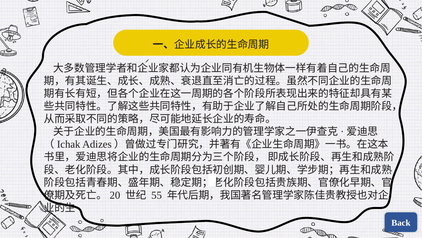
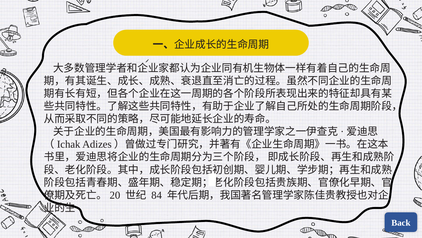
55: 55 -> 84
